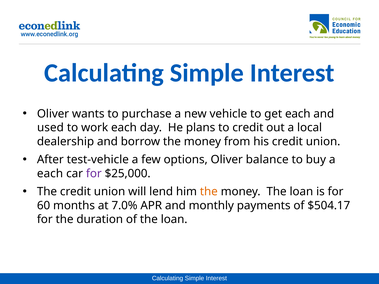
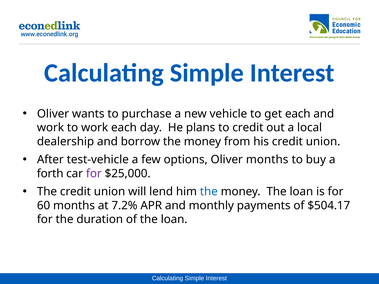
used at (50, 128): used -> work
Oliver balance: balance -> months
each at (50, 174): each -> forth
the at (209, 192) colour: orange -> blue
7.0%: 7.0% -> 7.2%
